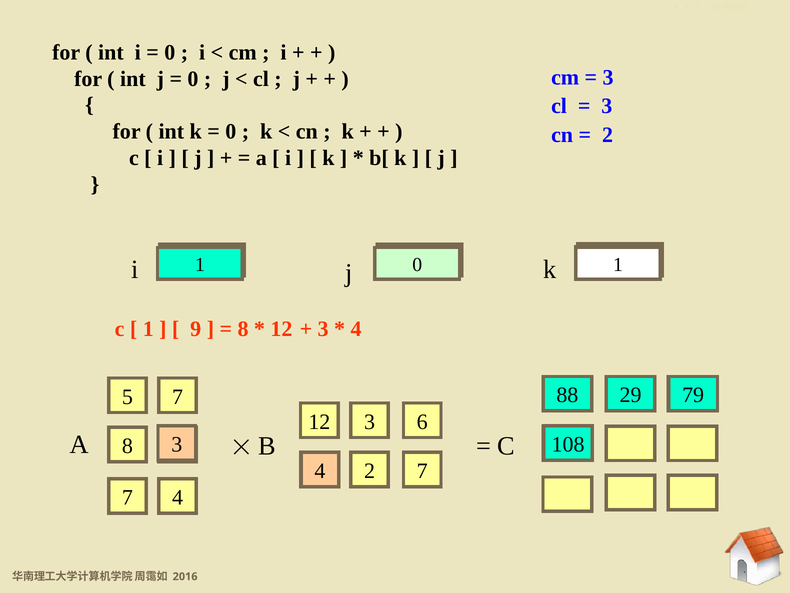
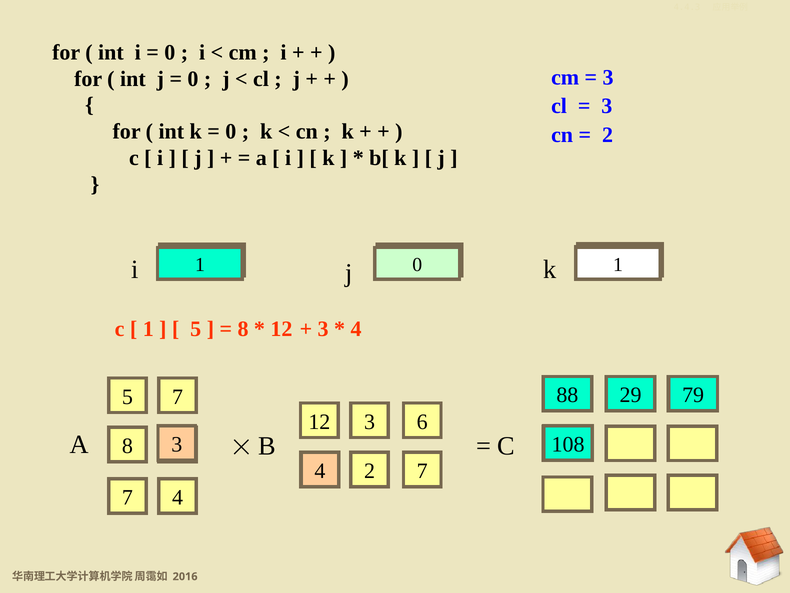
9 at (196, 328): 9 -> 5
